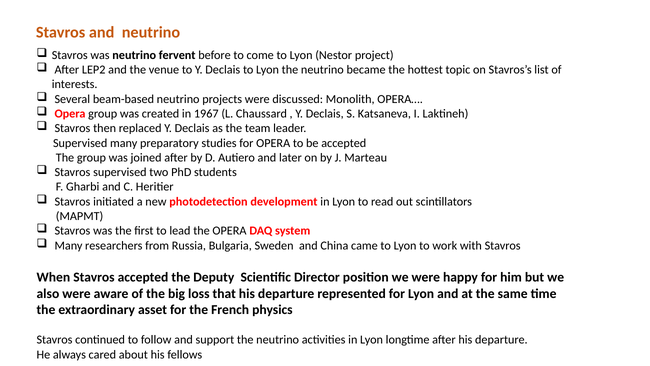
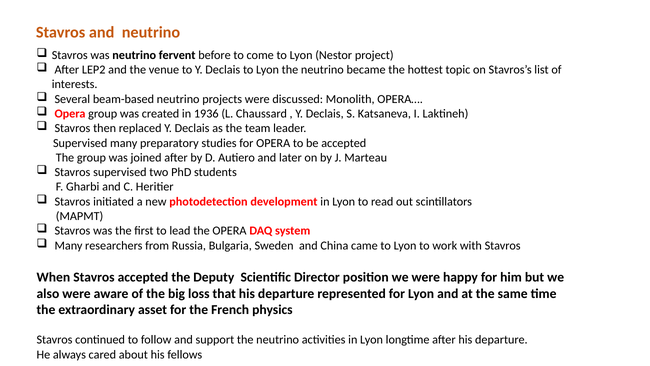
1967: 1967 -> 1936
